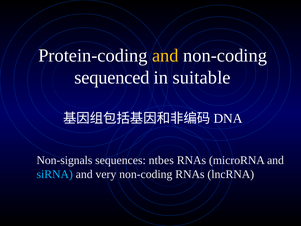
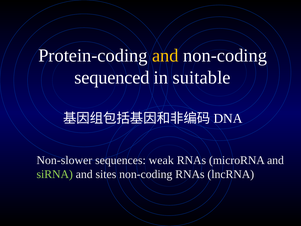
Non-signals: Non-signals -> Non-slower
ntbes: ntbes -> weak
siRNA colour: light blue -> light green
very: very -> sites
